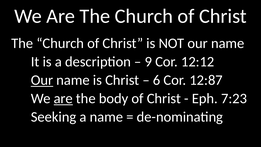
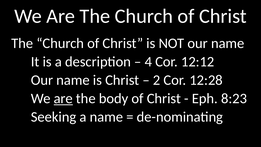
9: 9 -> 4
Our at (42, 80) underline: present -> none
6: 6 -> 2
12:87: 12:87 -> 12:28
7:23: 7:23 -> 8:23
